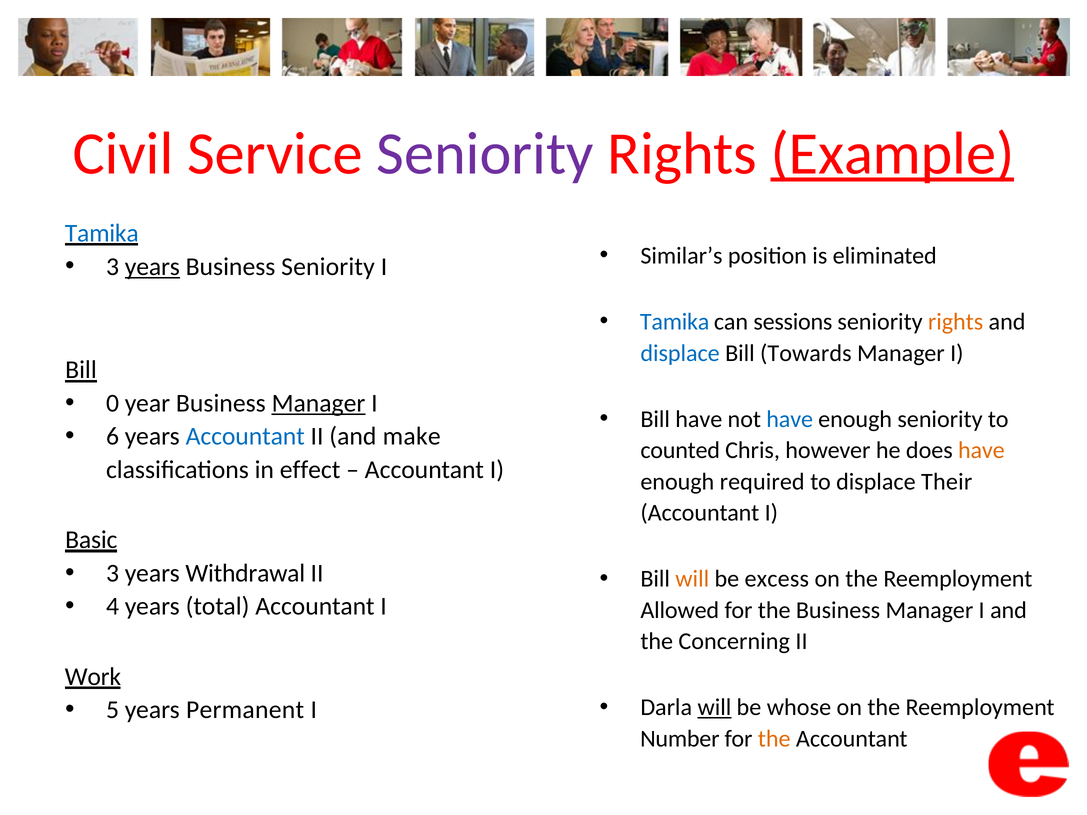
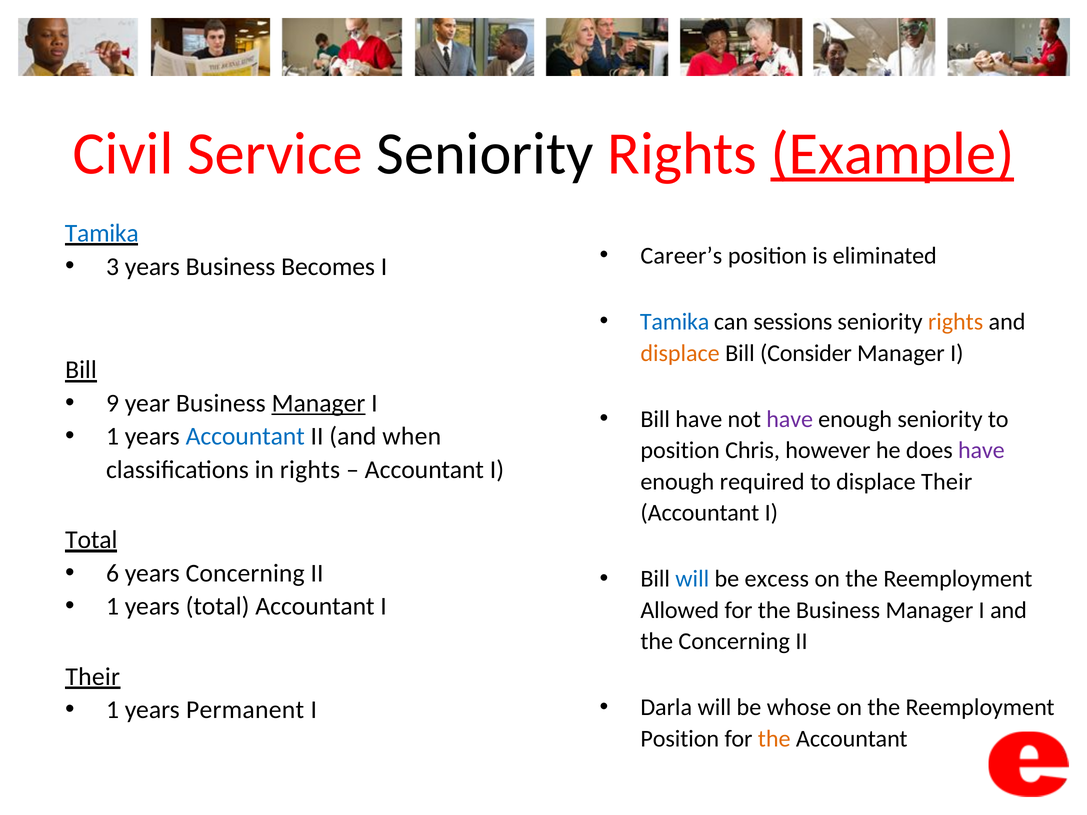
Seniority at (485, 154) colour: purple -> black
Similar’s: Similar’s -> Career’s
years at (152, 267) underline: present -> none
Business Seniority: Seniority -> Becomes
displace at (680, 353) colour: blue -> orange
Towards: Towards -> Consider
0: 0 -> 9
have at (790, 419) colour: blue -> purple
6 at (113, 437): 6 -> 1
make: make -> when
counted at (680, 451): counted -> position
have at (981, 451) colour: orange -> purple
in effect: effect -> rights
Basic at (91, 540): Basic -> Total
3 at (113, 573): 3 -> 6
years Withdrawal: Withdrawal -> Concerning
will at (692, 579) colour: orange -> blue
4 at (113, 607): 4 -> 1
Work at (93, 677): Work -> Their
will at (714, 708) underline: present -> none
5 at (113, 710): 5 -> 1
Number at (680, 739): Number -> Position
